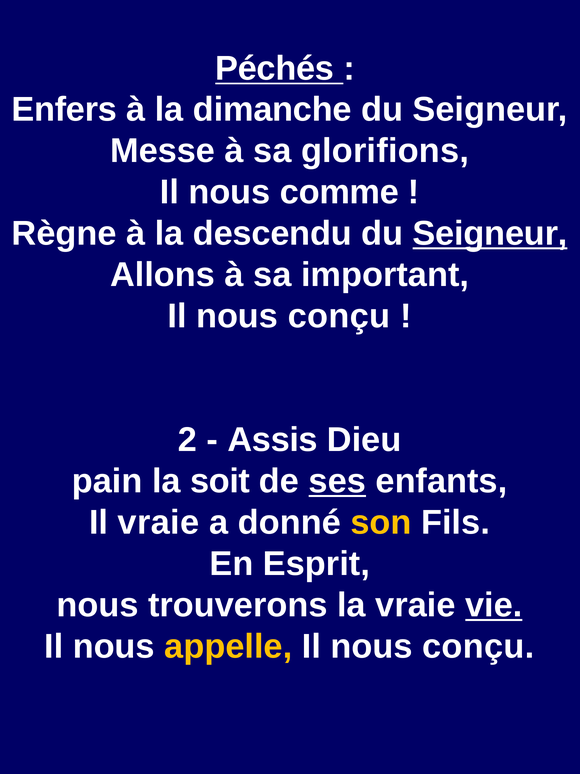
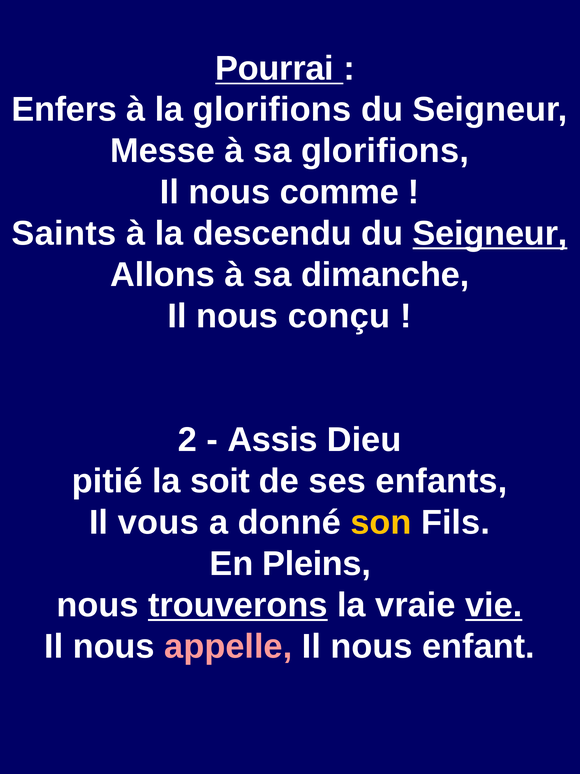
Péchés: Péchés -> Pourrai
la dimanche: dimanche -> glorifions
Règne: Règne -> Saints
important: important -> dimanche
pain: pain -> pitié
ses underline: present -> none
Il vraie: vraie -> vous
Esprit: Esprit -> Pleins
trouverons underline: none -> present
appelle colour: yellow -> pink
conçu at (478, 646): conçu -> enfant
